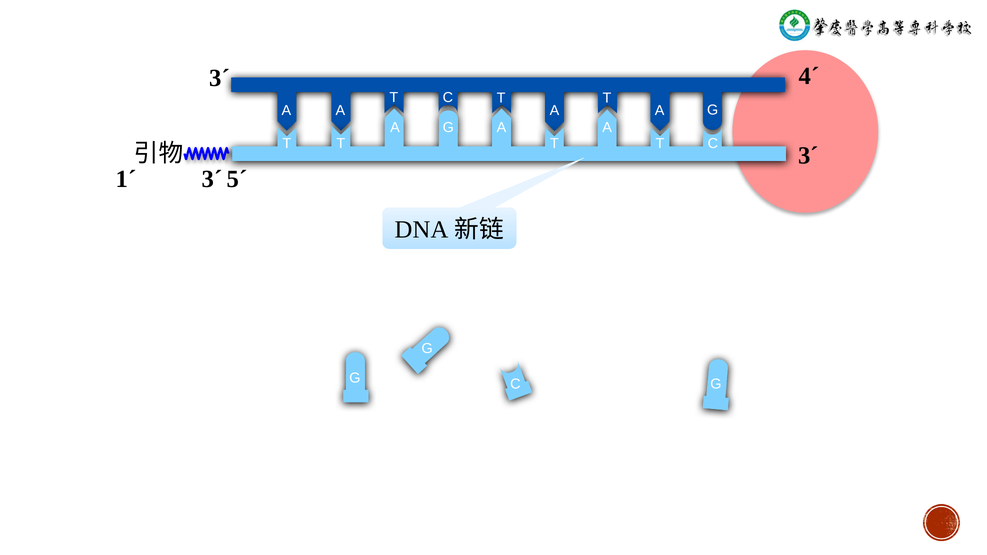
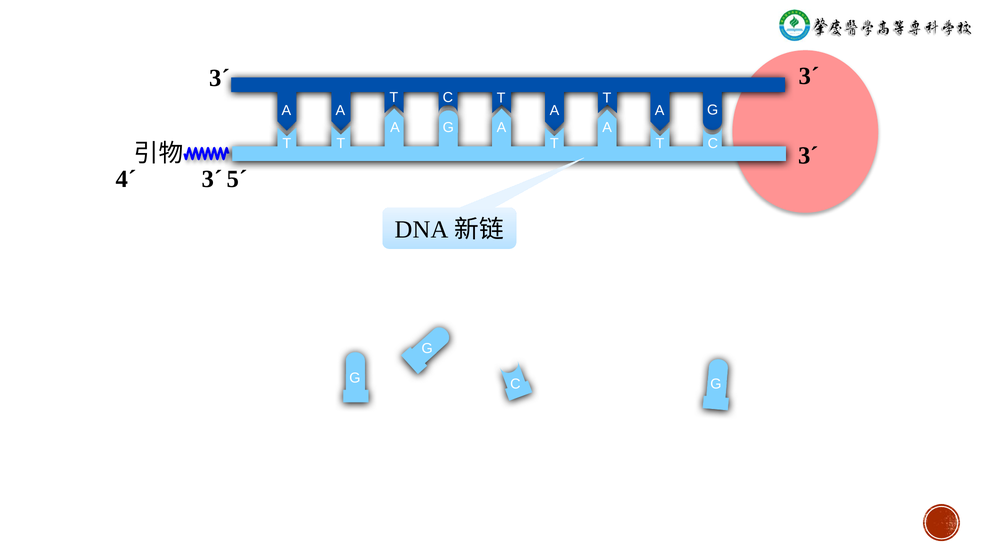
4´ at (809, 76): 4´ -> 3´
1´: 1´ -> 4´
